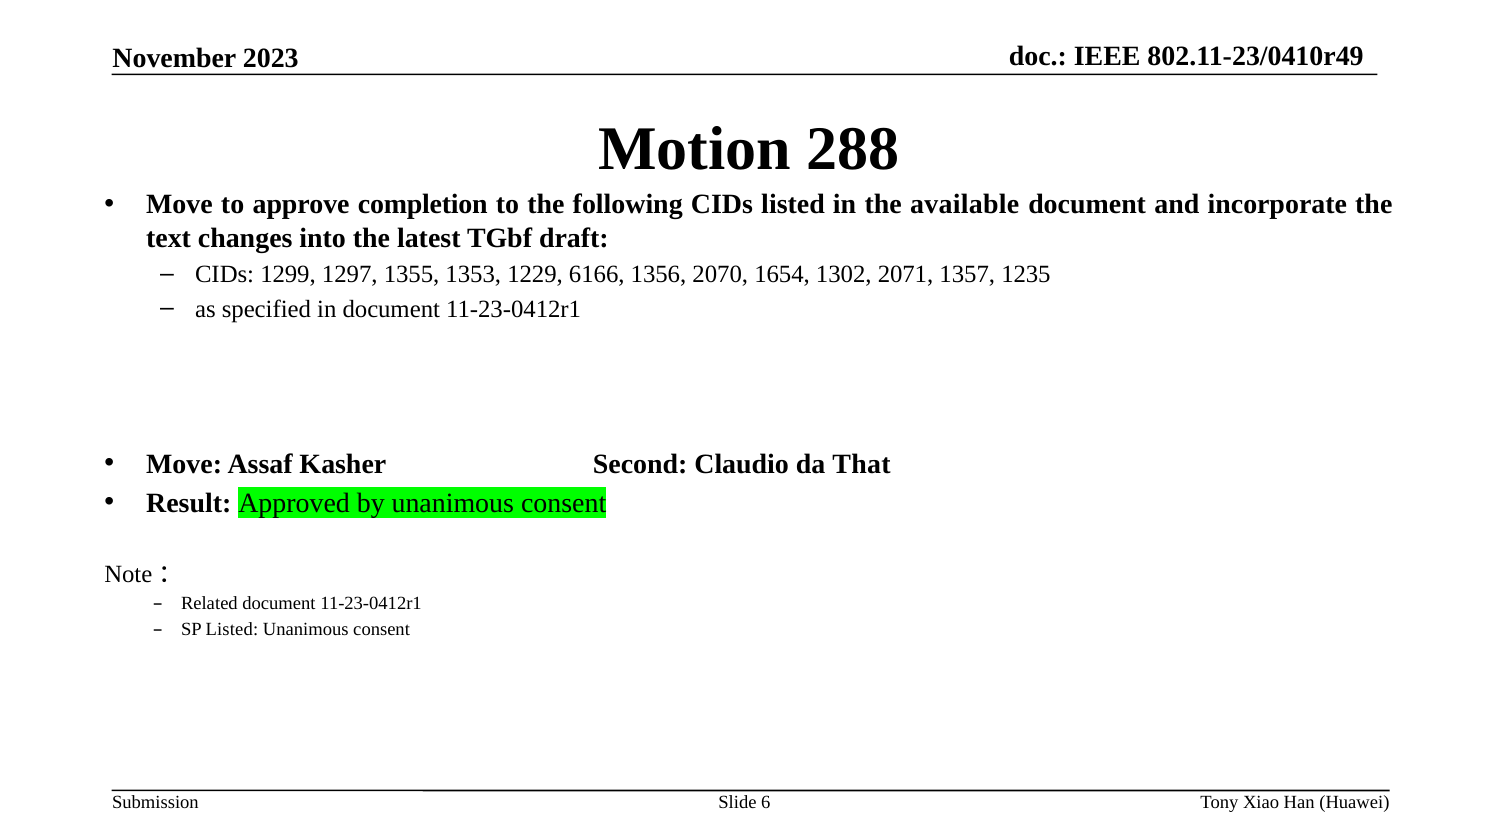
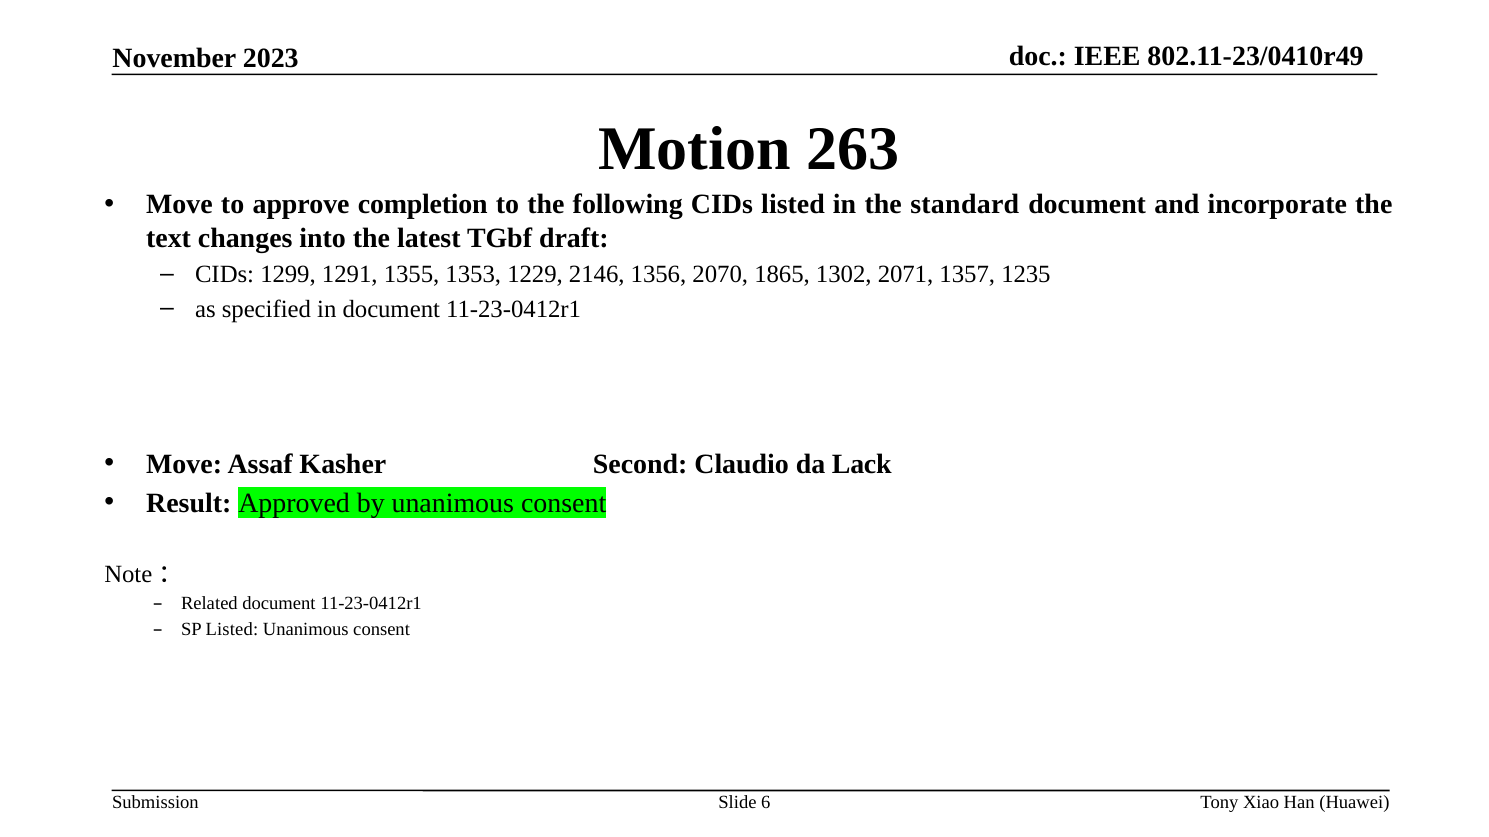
288: 288 -> 263
available: available -> standard
1297: 1297 -> 1291
6166: 6166 -> 2146
1654: 1654 -> 1865
That: That -> Lack
